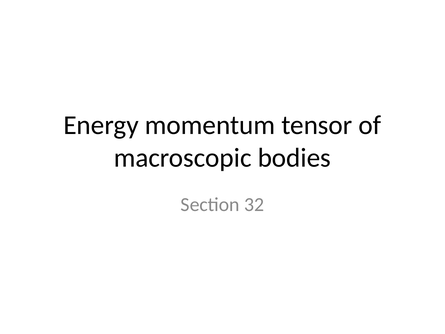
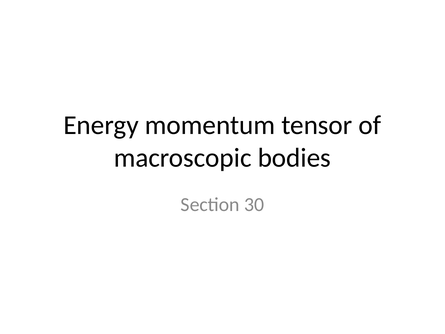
32: 32 -> 30
